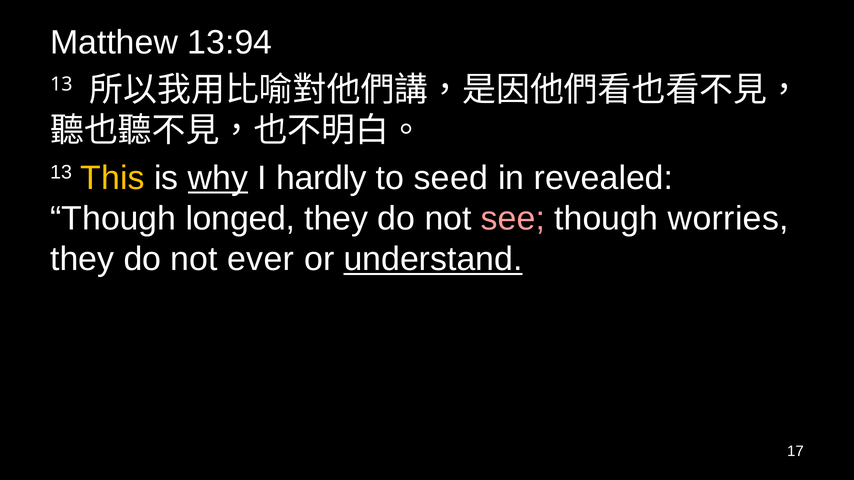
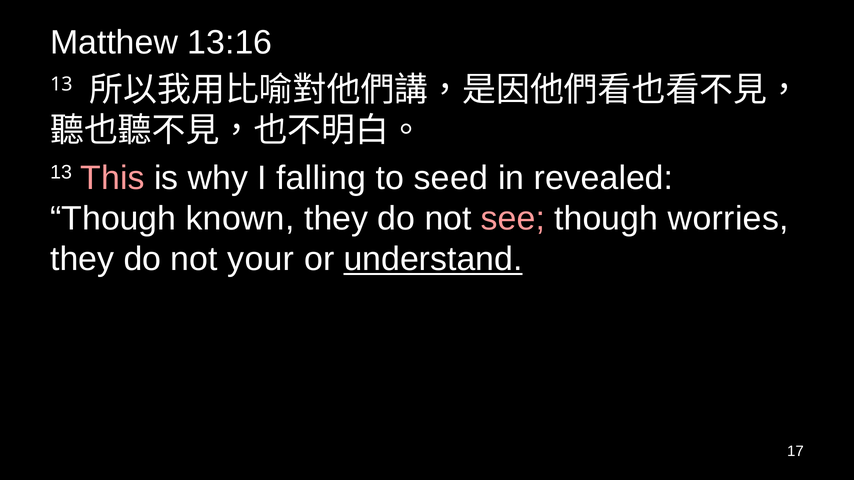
13:94: 13:94 -> 13:16
This colour: yellow -> pink
why underline: present -> none
hardly: hardly -> falling
longed: longed -> known
ever: ever -> your
